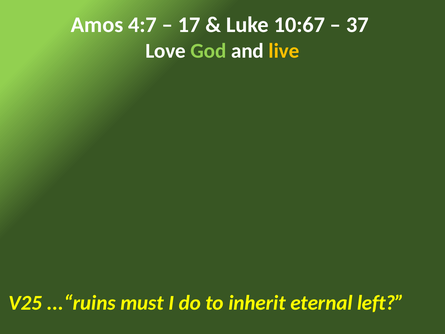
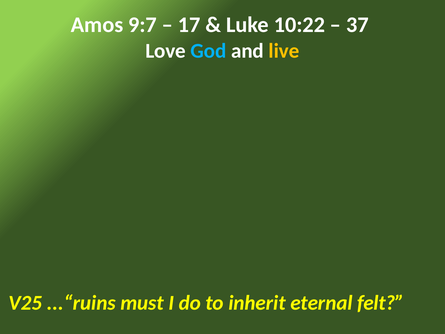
4:7: 4:7 -> 9:7
10:67: 10:67 -> 10:22
God colour: light green -> light blue
left: left -> felt
